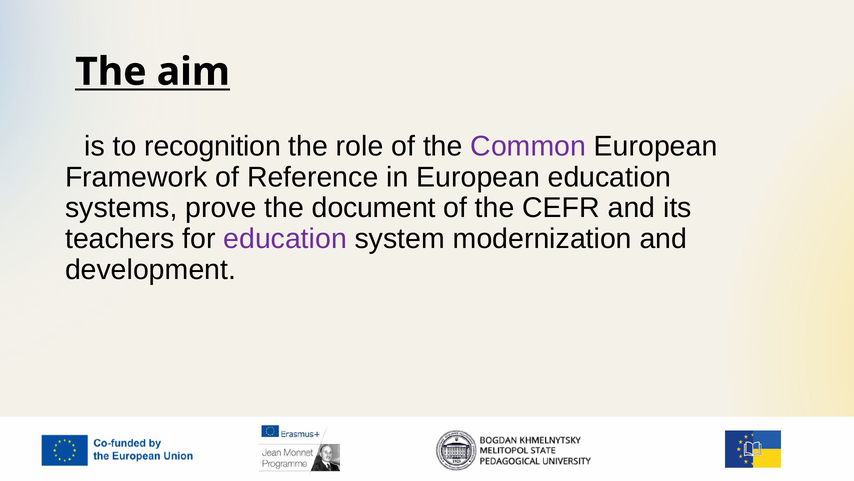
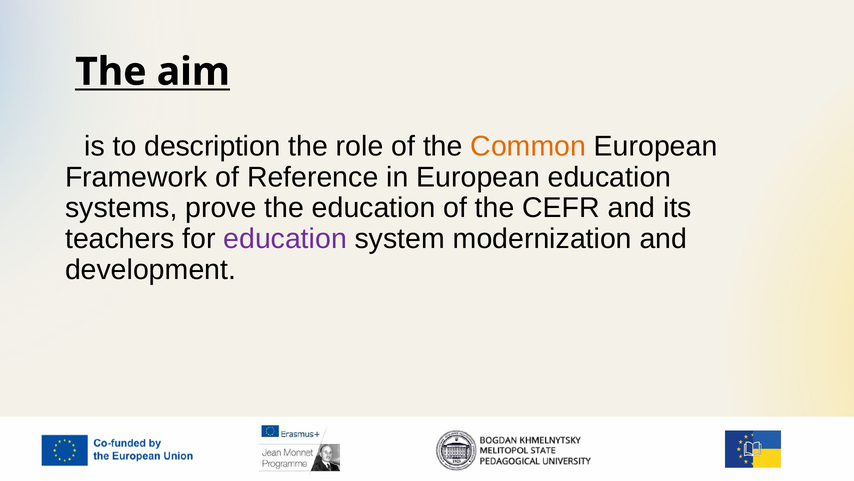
recognition: recognition -> description
Common colour: purple -> orange
the document: document -> education
